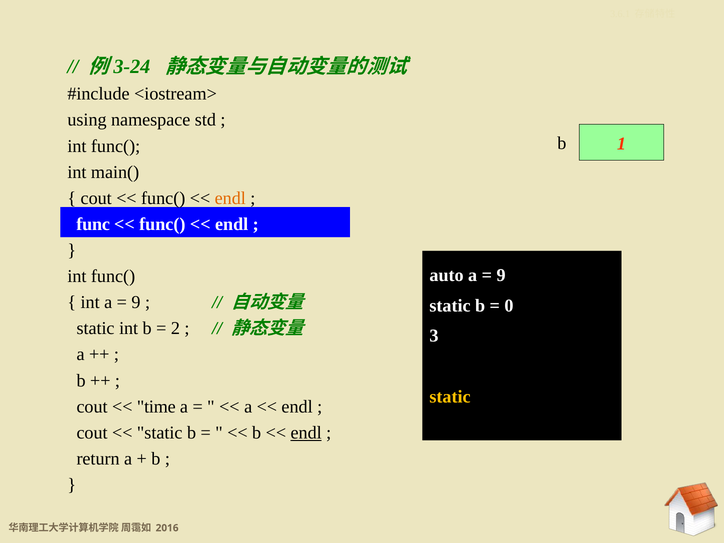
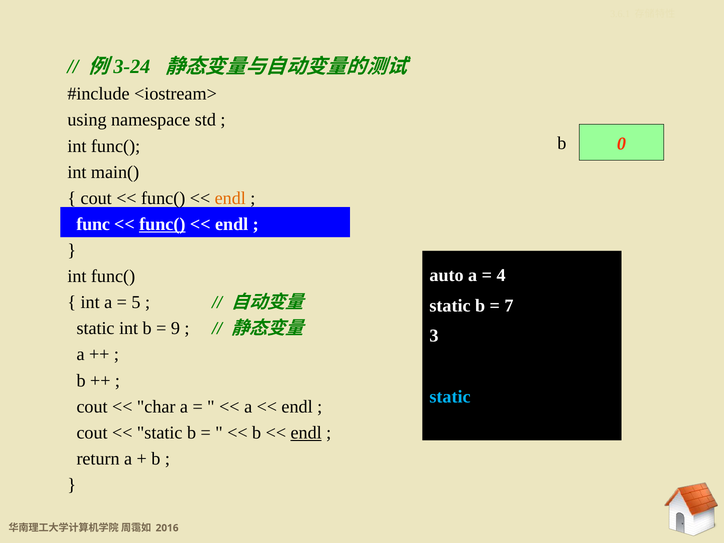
1 at (621, 144): 1 -> 0
func( at (162, 224) underline: none -> present
9 at (501, 275): 9 -> 4
9 at (136, 302): 9 -> 5
0: 0 -> 7
2: 2 -> 9
static at (450, 397) colour: yellow -> light blue
time: time -> char
